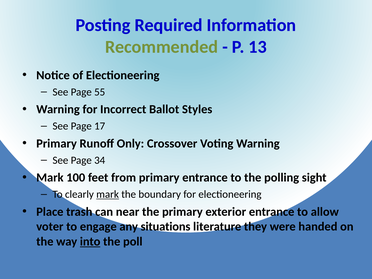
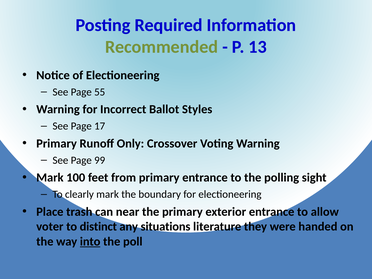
34: 34 -> 99
mark at (108, 194) underline: present -> none
engage: engage -> distinct
